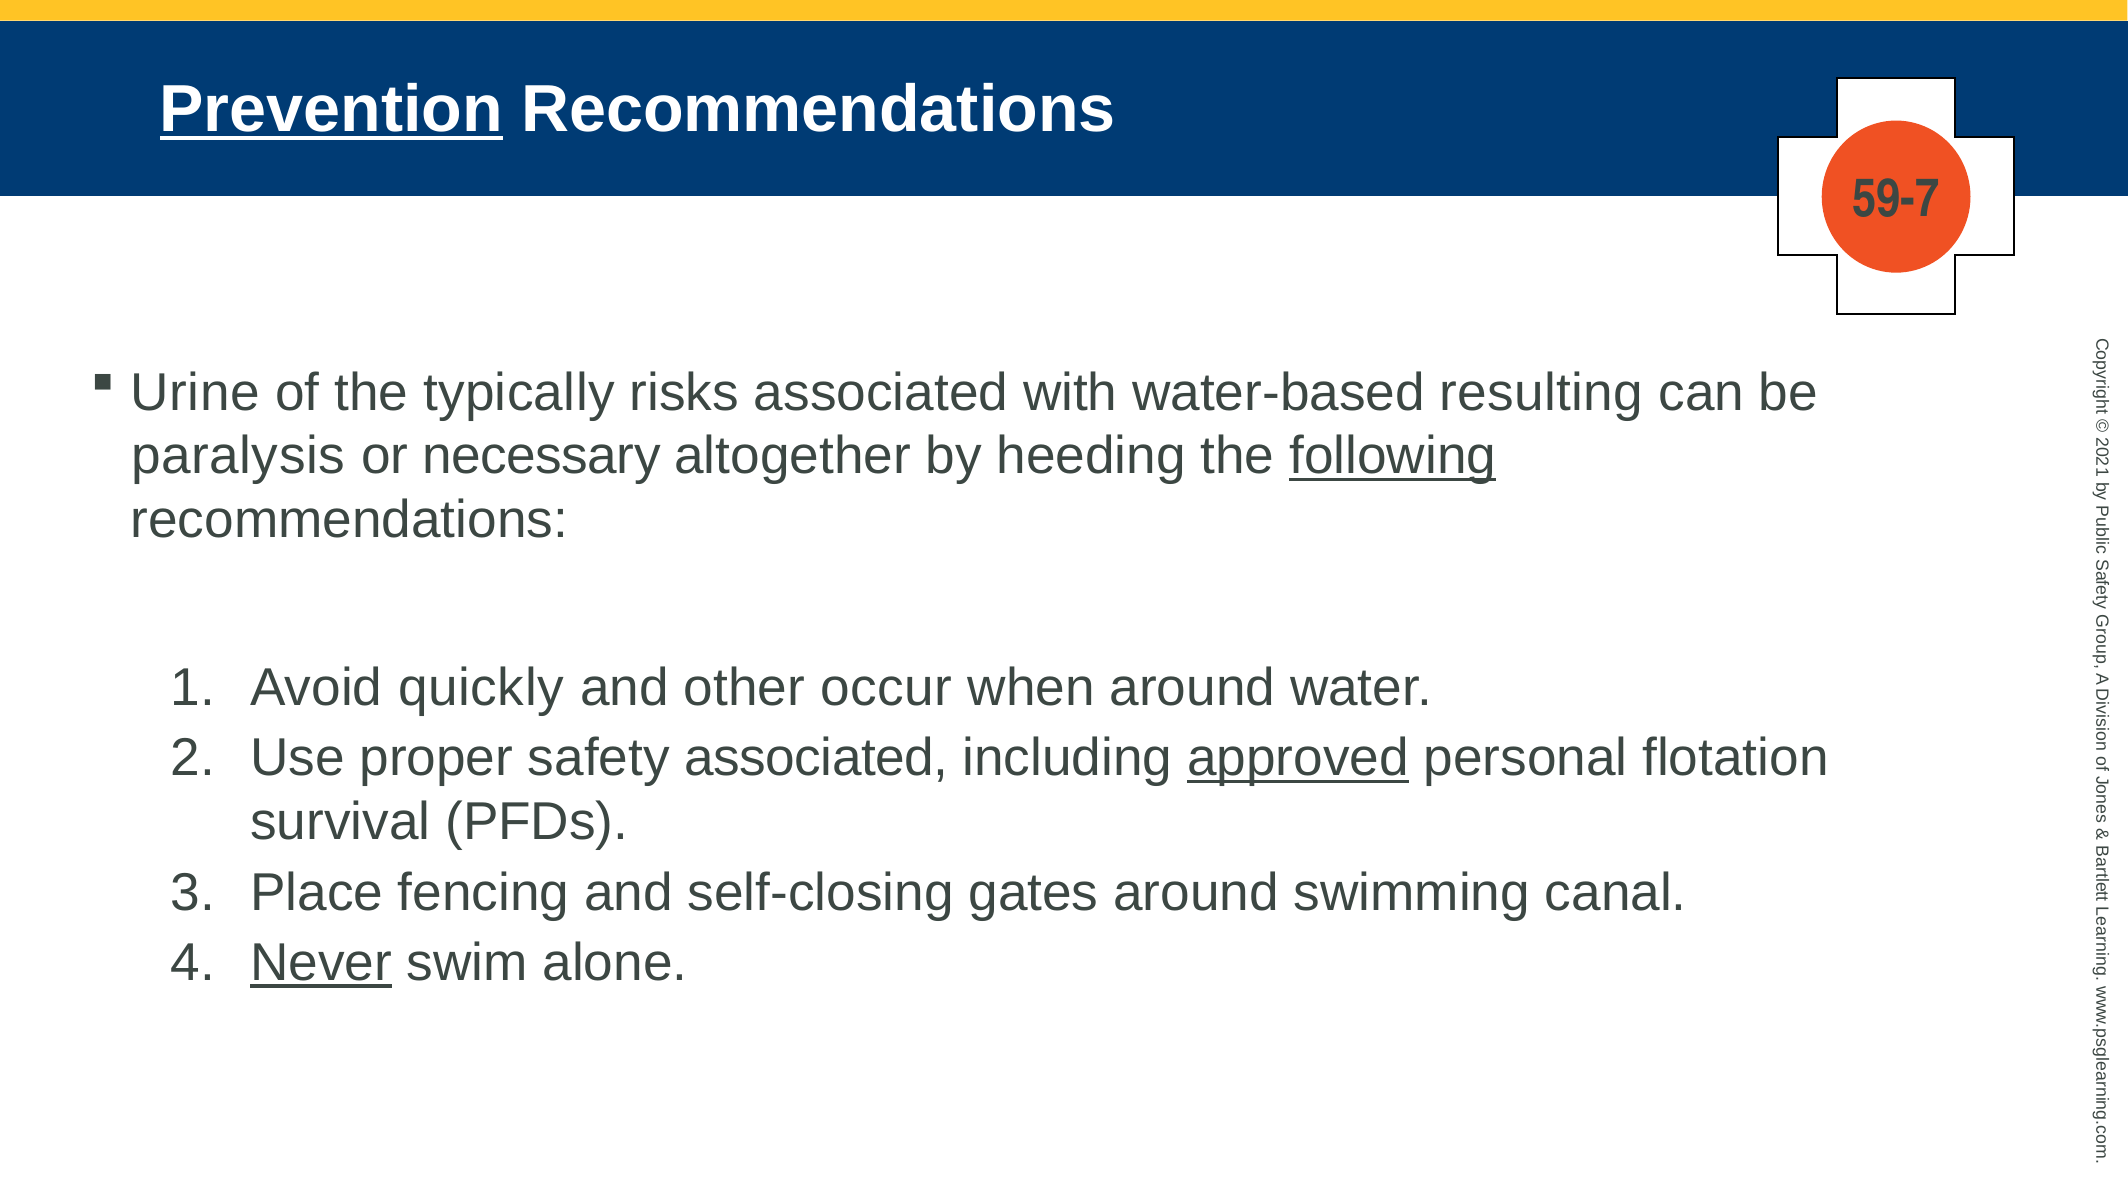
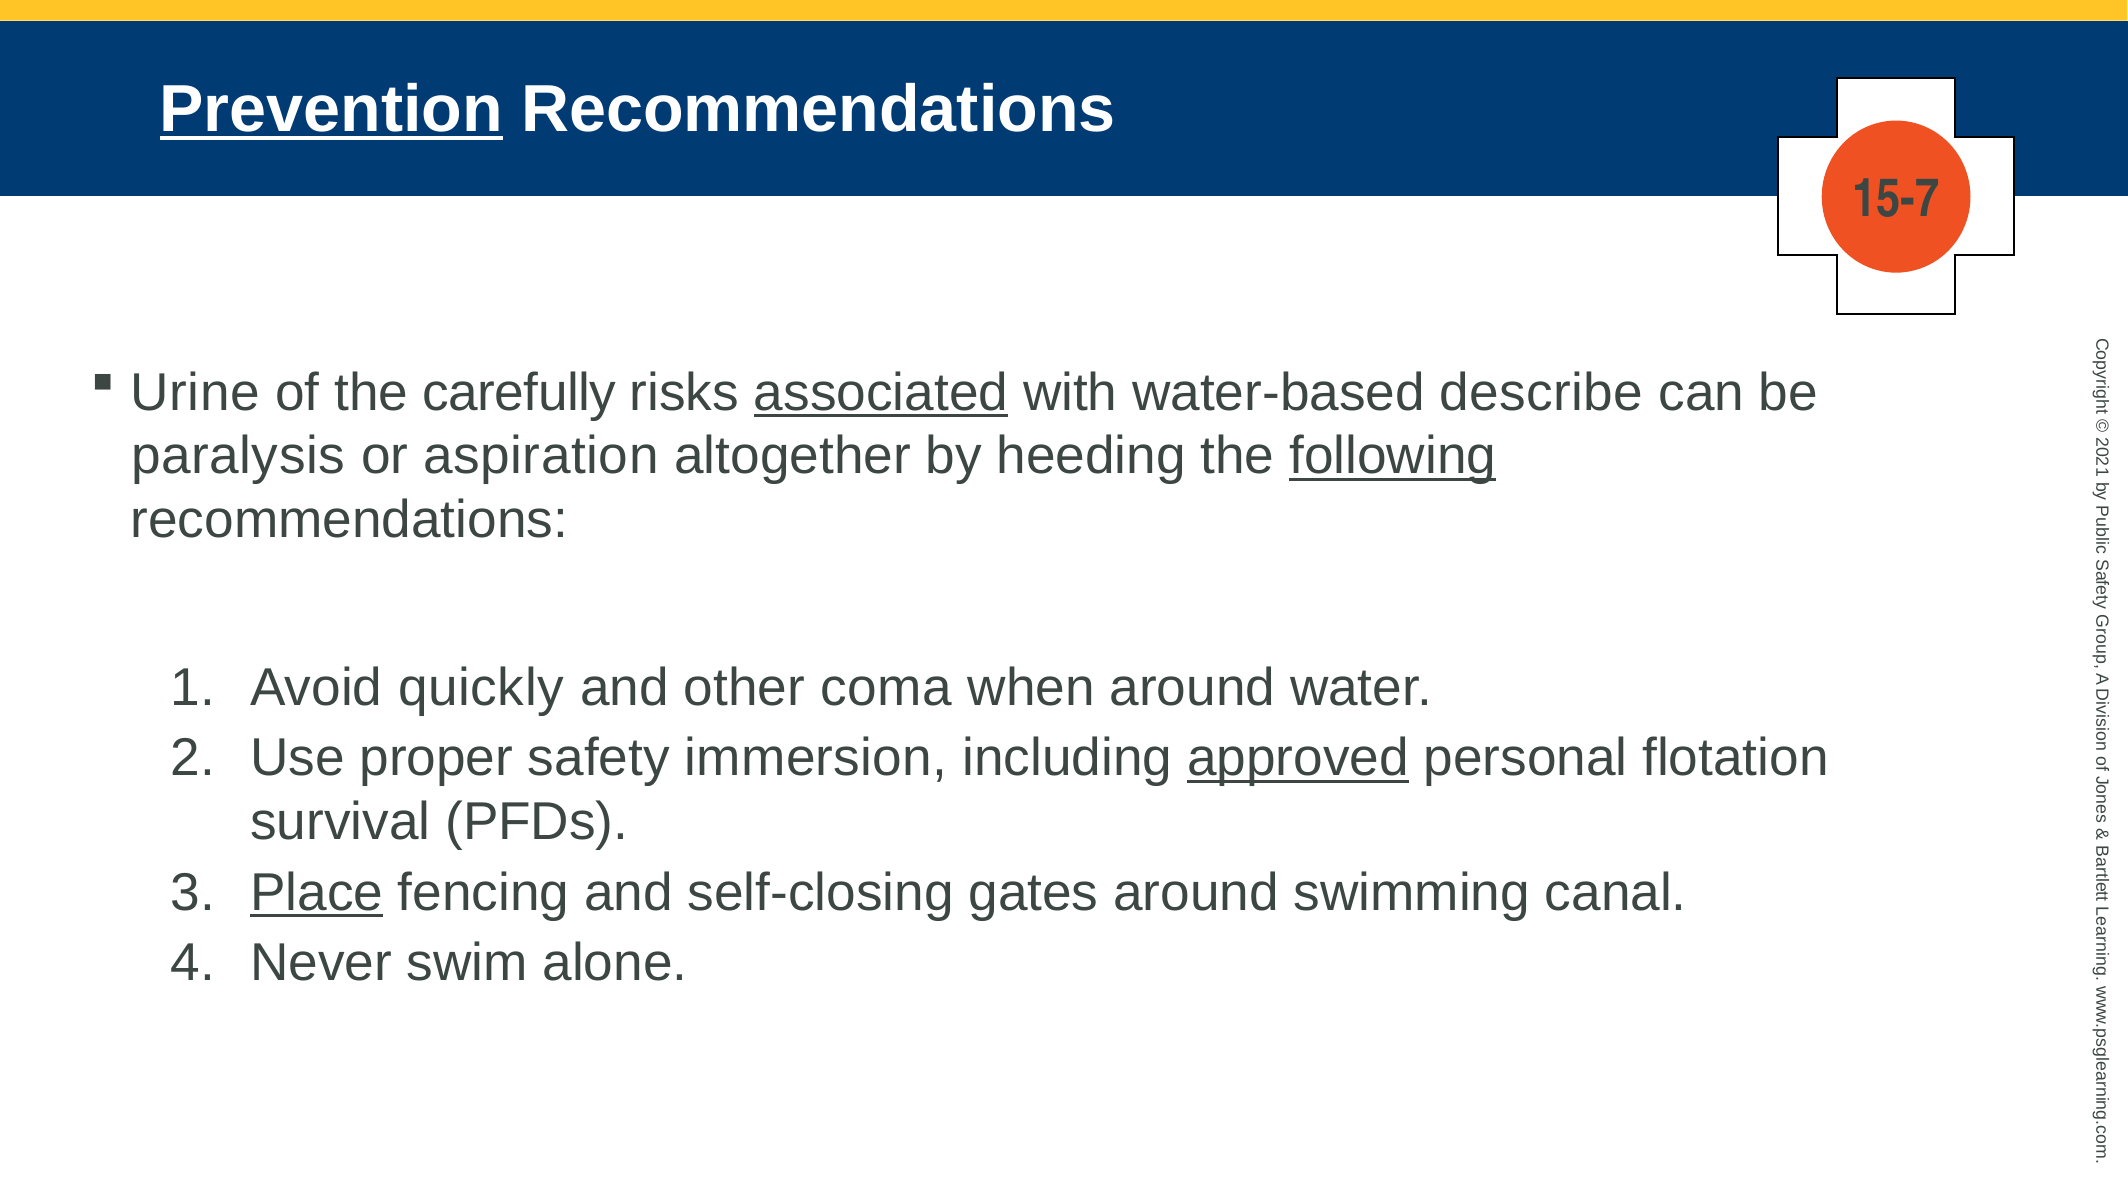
59-7: 59-7 -> 15-7
typically: typically -> carefully
associated at (881, 393) underline: none -> present
resulting: resulting -> describe
necessary: necessary -> aspiration
occur: occur -> coma
safety associated: associated -> immersion
Place underline: none -> present
Never underline: present -> none
